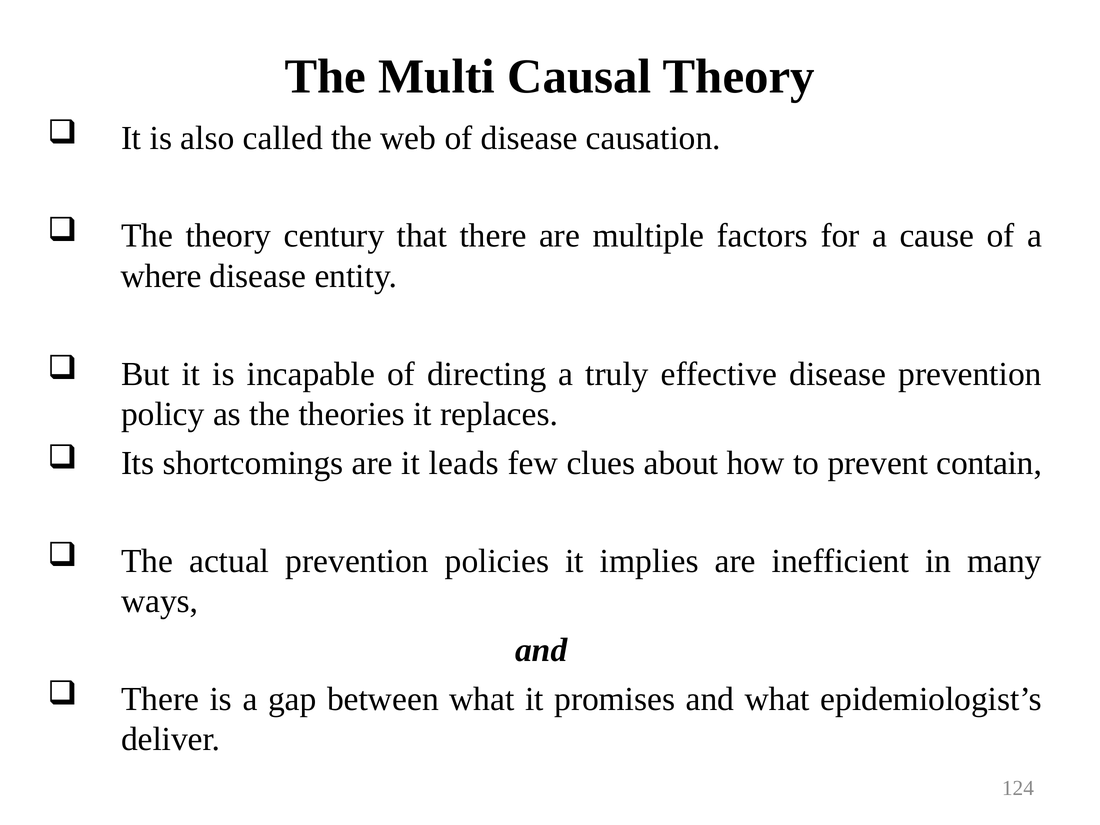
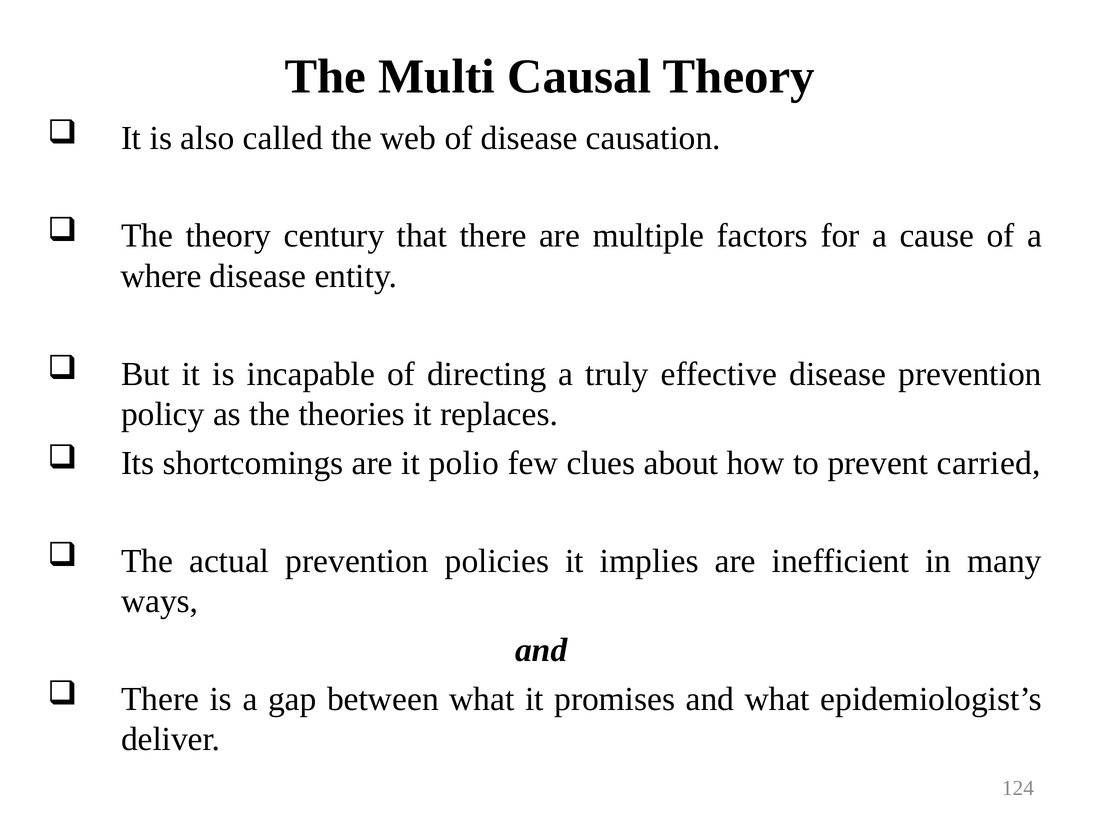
leads: leads -> polio
contain: contain -> carried
